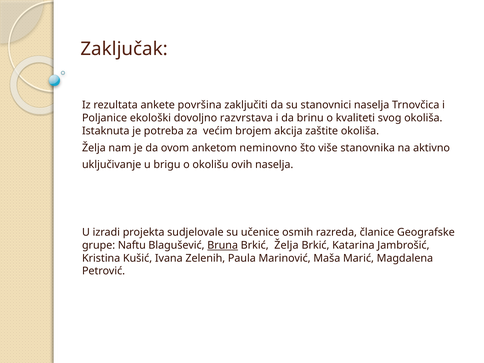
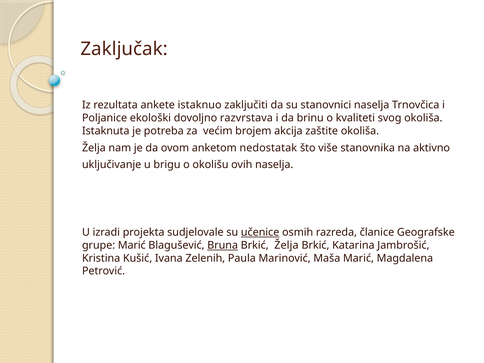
površina: površina -> istaknuo
neminovno: neminovno -> nedostatak
učenice underline: none -> present
grupe Naftu: Naftu -> Marić
